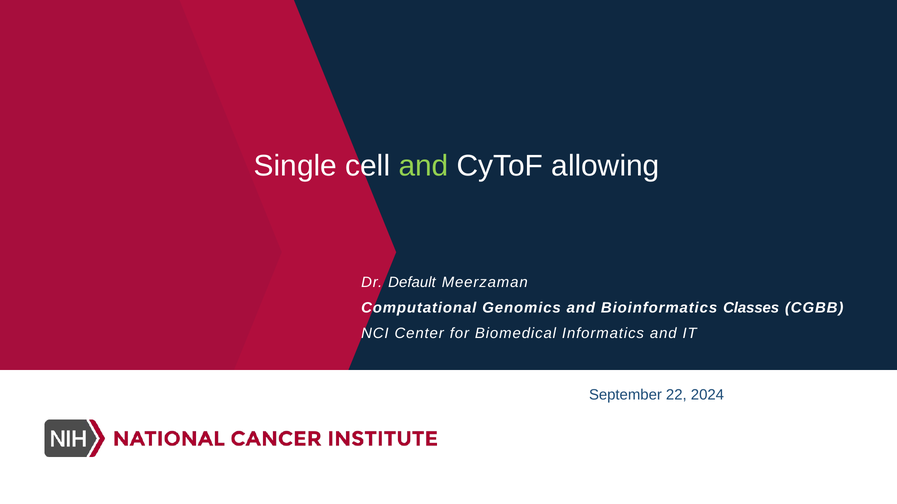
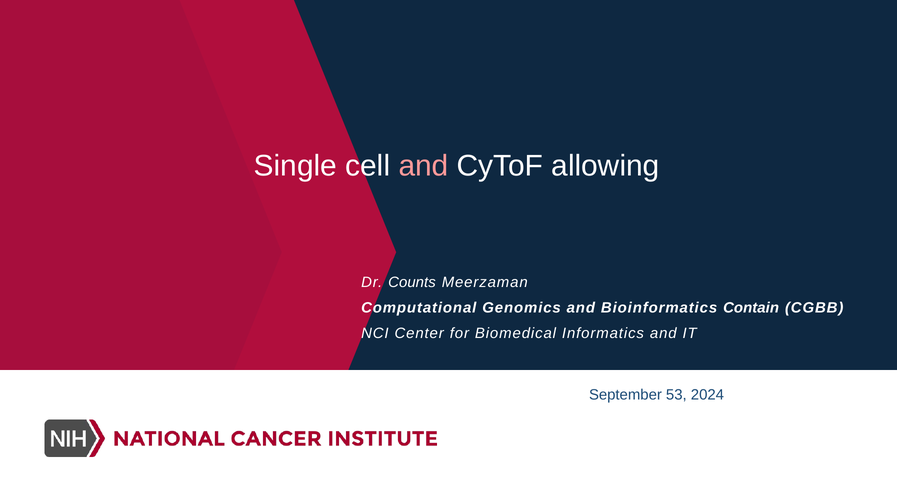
and at (423, 166) colour: light green -> pink
Default: Default -> Counts
Classes: Classes -> Contain
22: 22 -> 53
